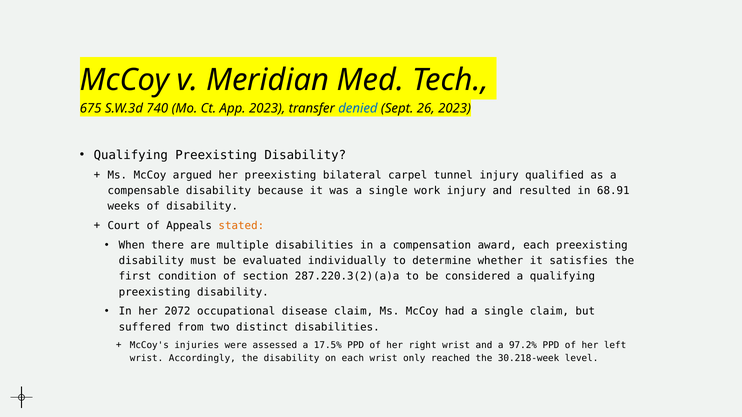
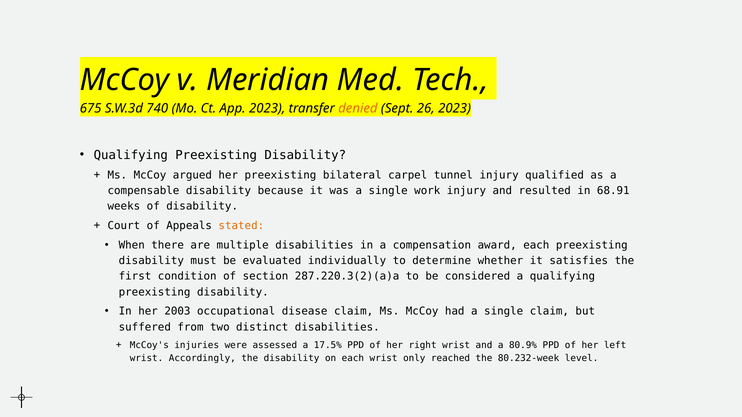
denied colour: blue -> orange
2072: 2072 -> 2003
97.2%: 97.2% -> 80.9%
30.218-week: 30.218-week -> 80.232-week
